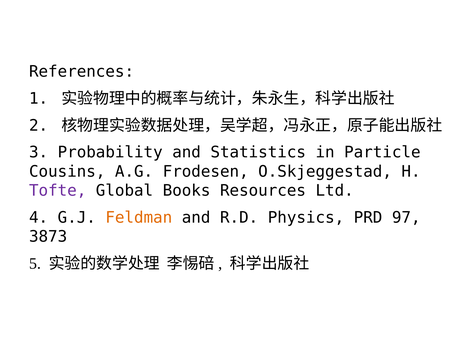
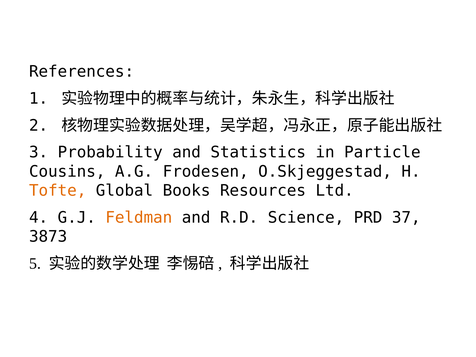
Tofte colour: purple -> orange
Physics: Physics -> Science
97: 97 -> 37
